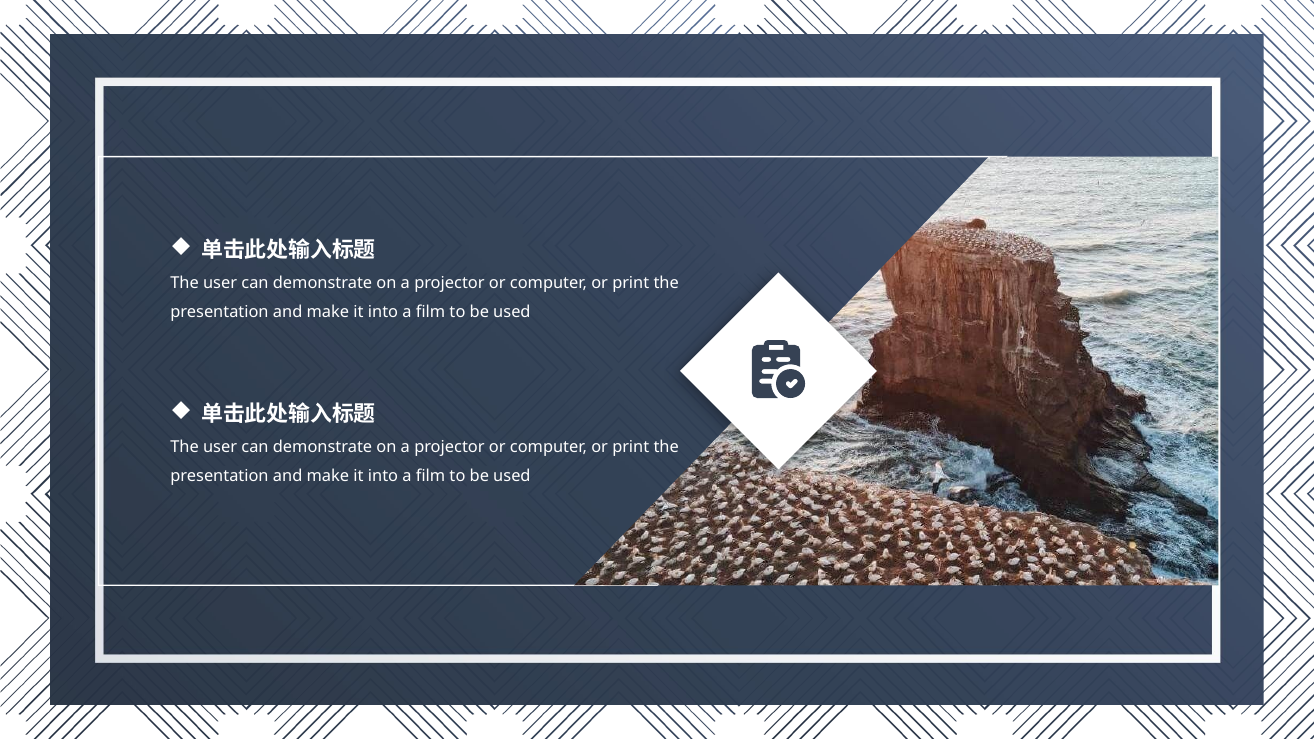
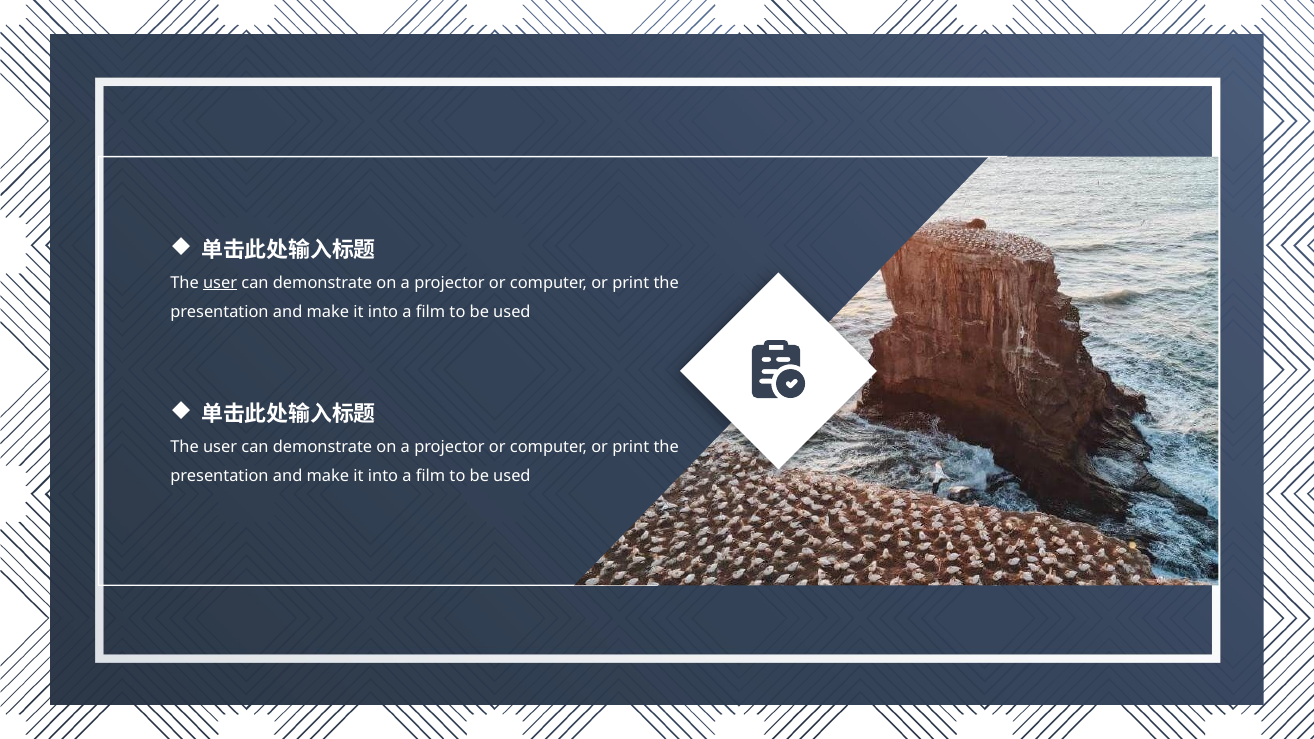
user at (220, 283) underline: none -> present
